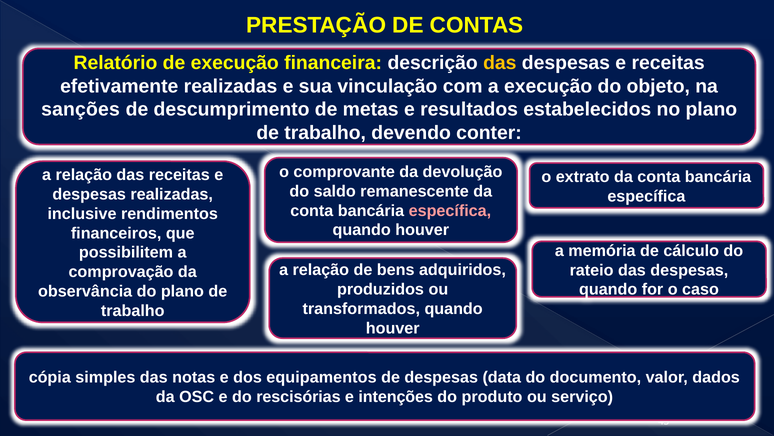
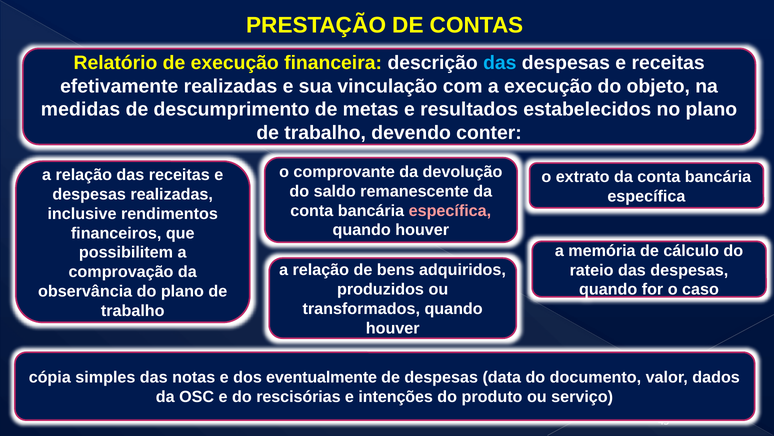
das at (500, 63) colour: yellow -> light blue
sanções: sanções -> medidas
equipamentos: equipamentos -> eventualmente
